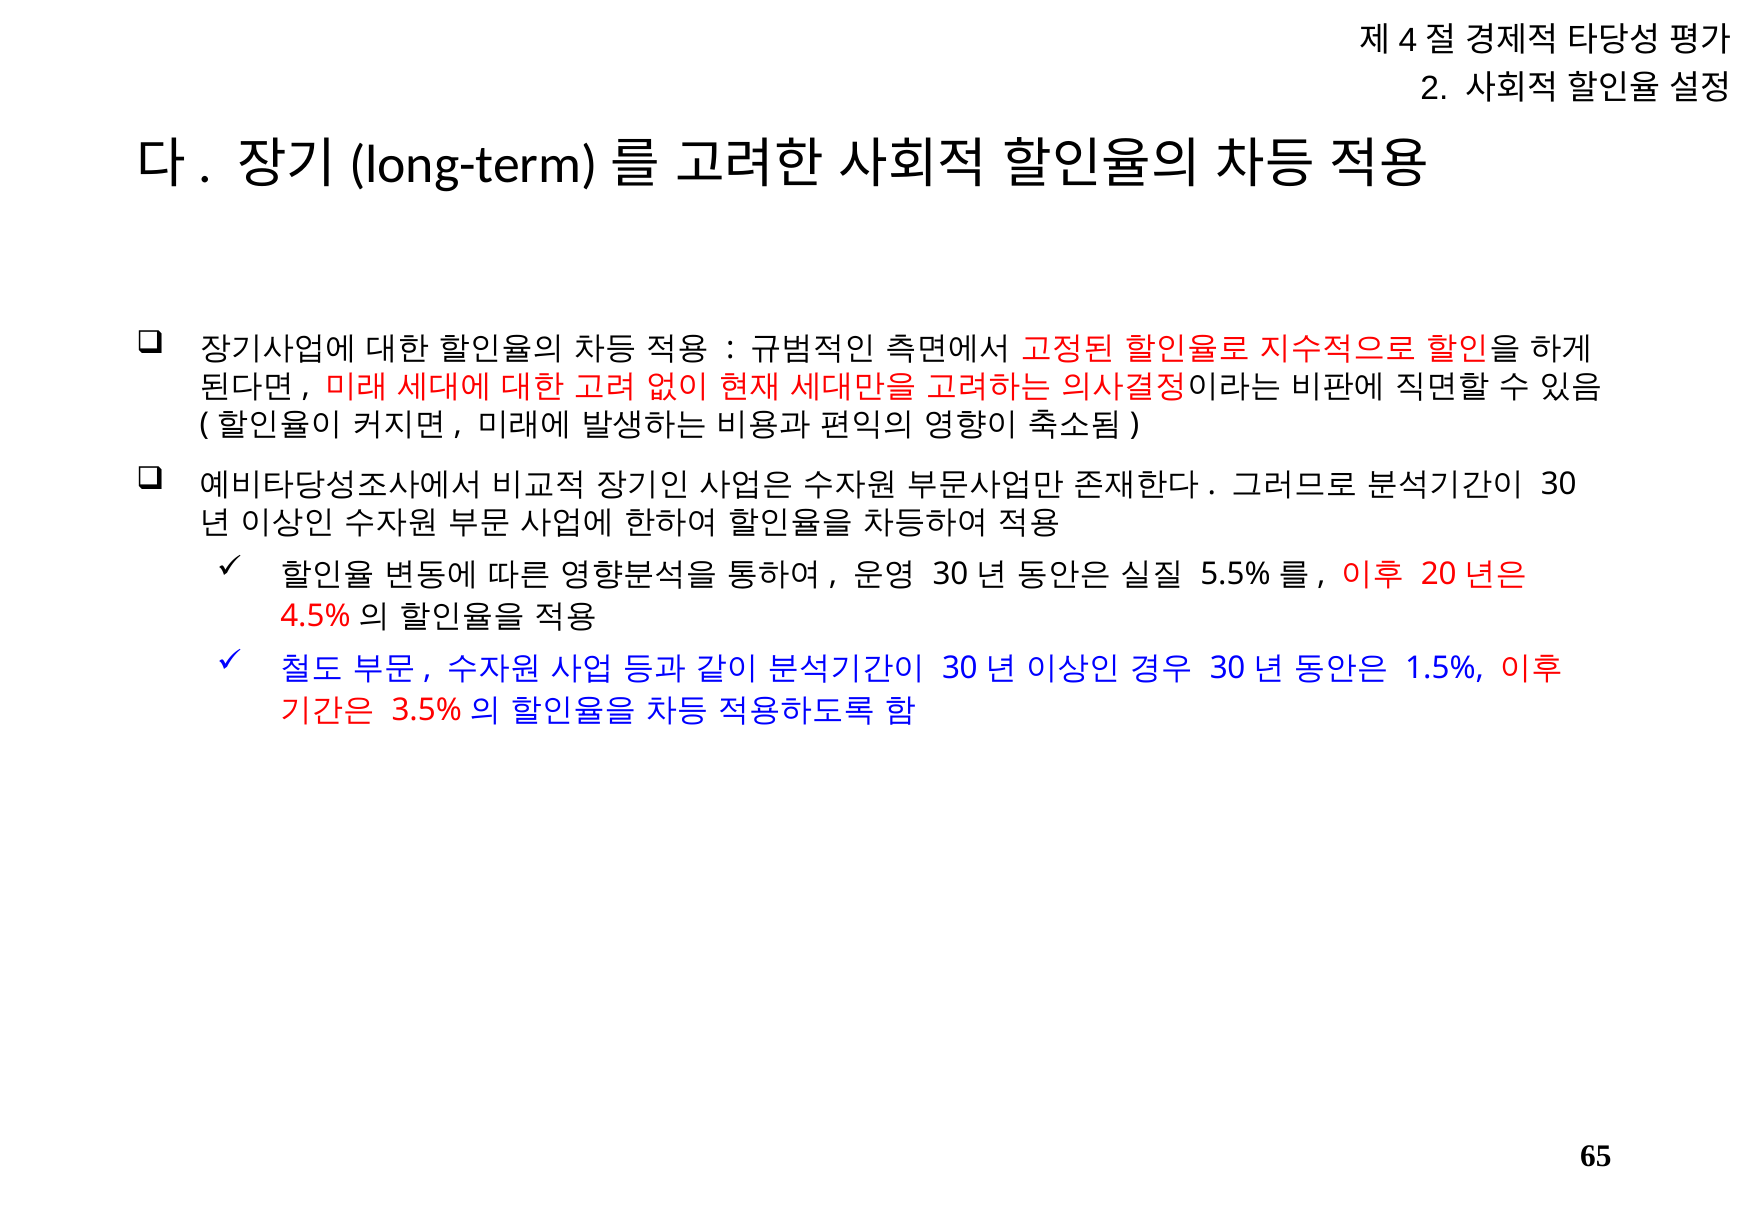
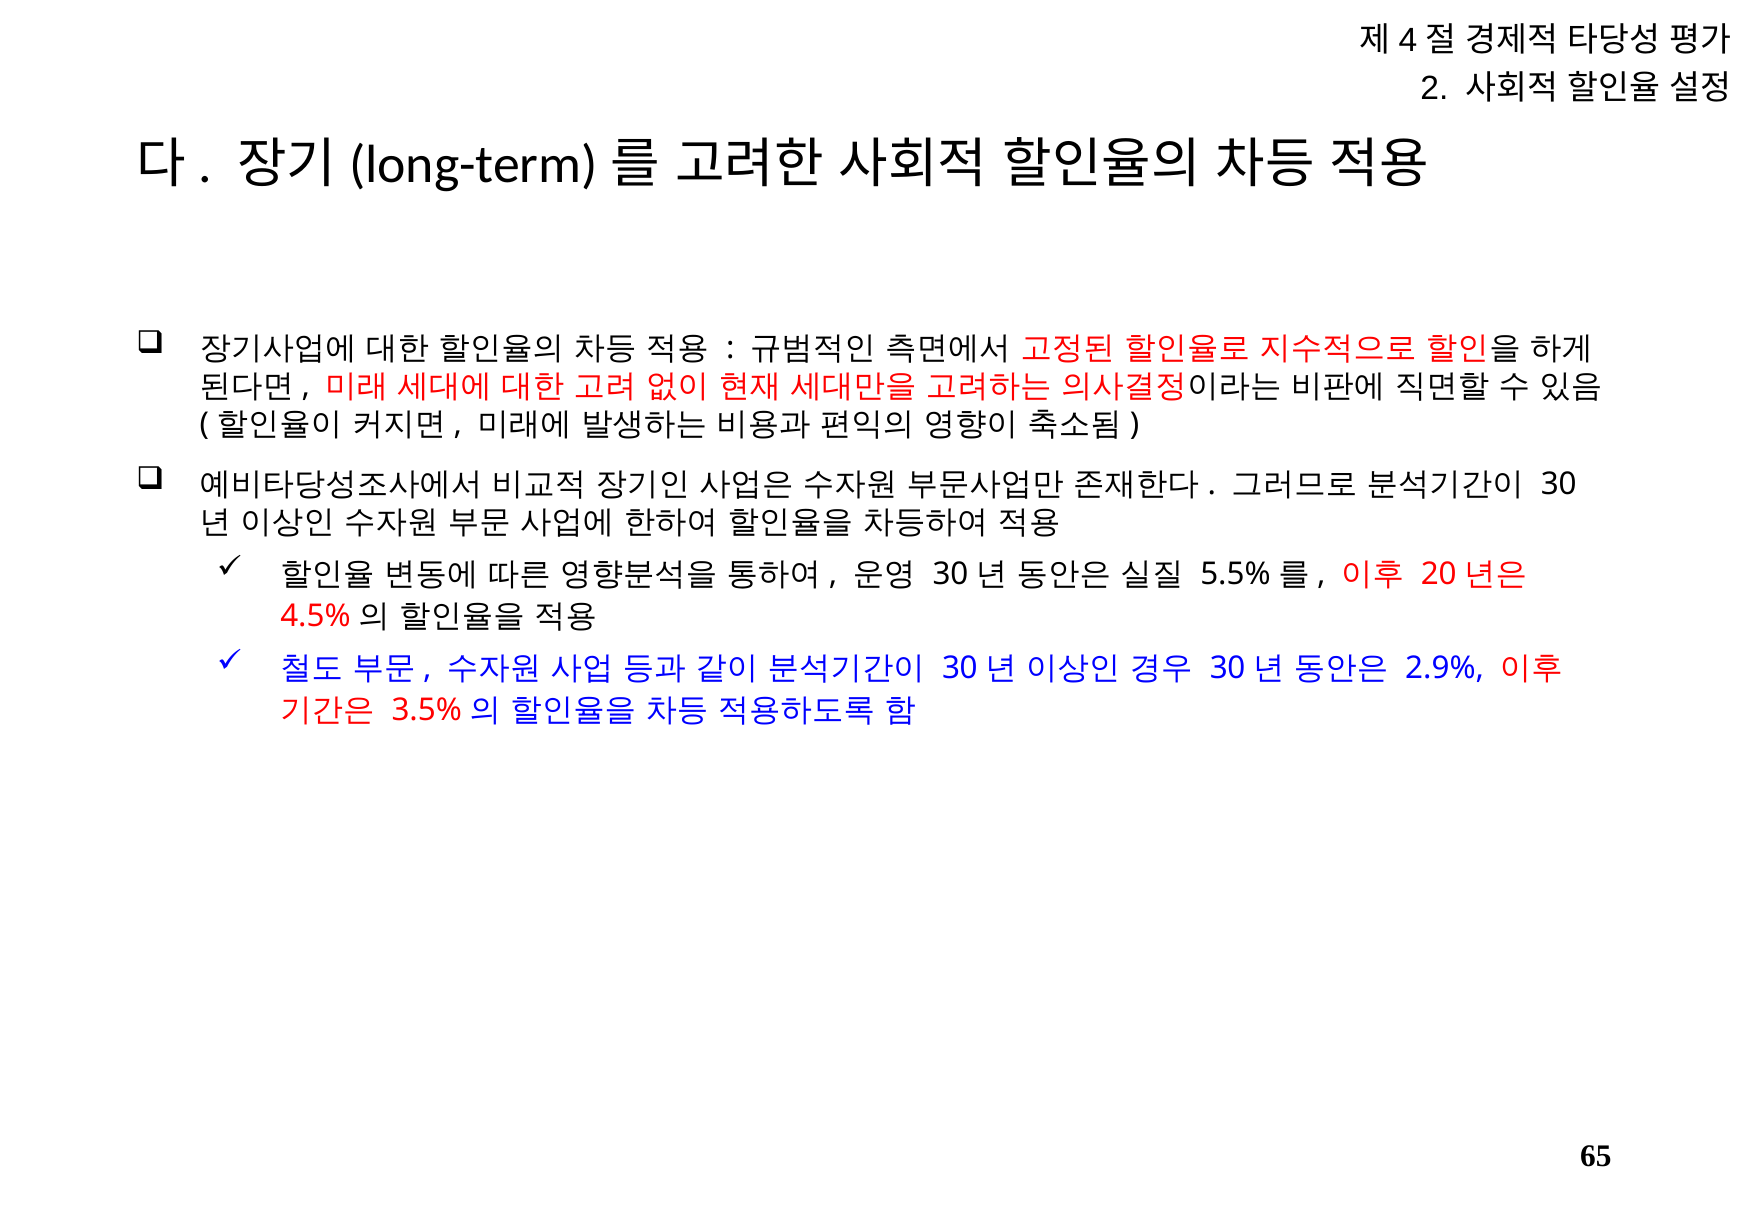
1.5%: 1.5% -> 2.9%
